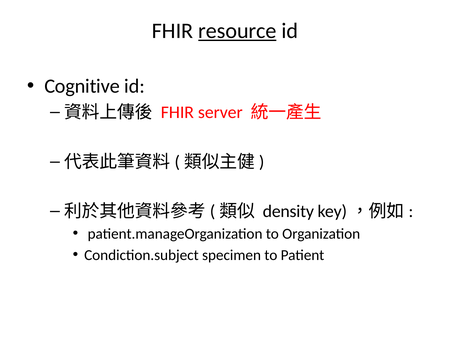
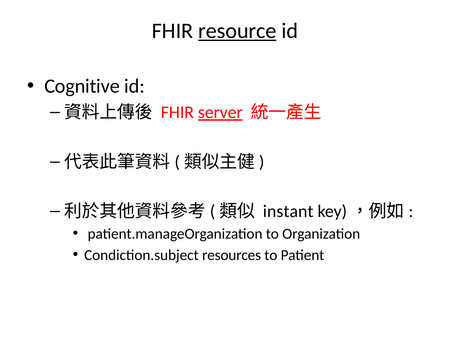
server underline: none -> present
density: density -> instant
specimen: specimen -> resources
